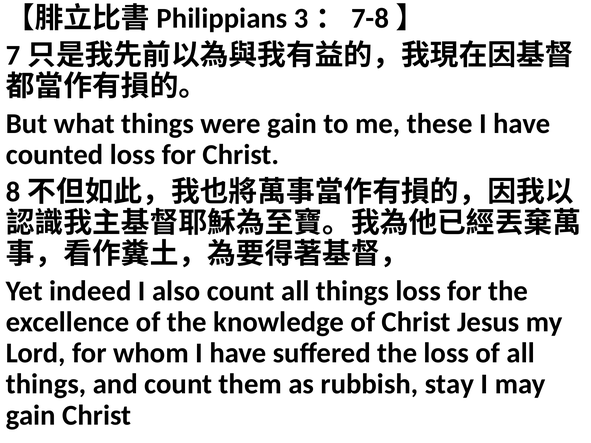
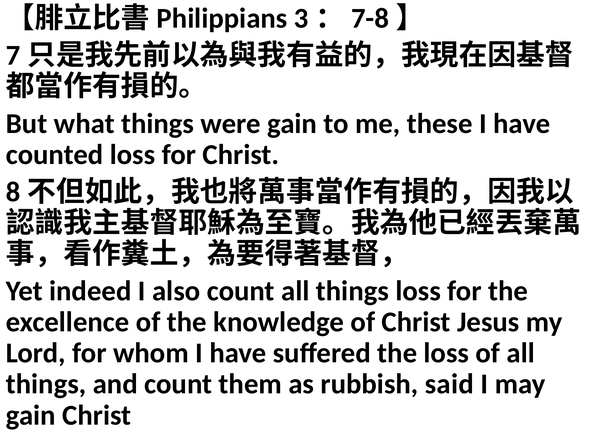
stay: stay -> said
